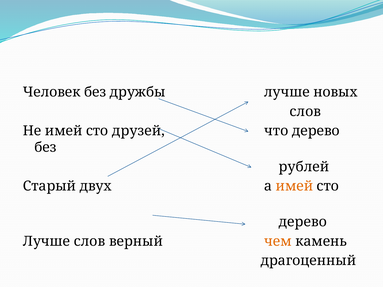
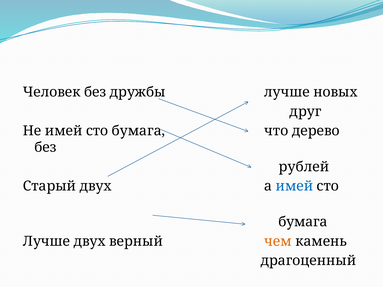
слов at (305, 112): слов -> друг
Не имей сто друзей: друзей -> бумага
имей at (294, 186) colour: orange -> blue
дерево at (303, 222): дерево -> бумага
Лучше слов: слов -> двух
